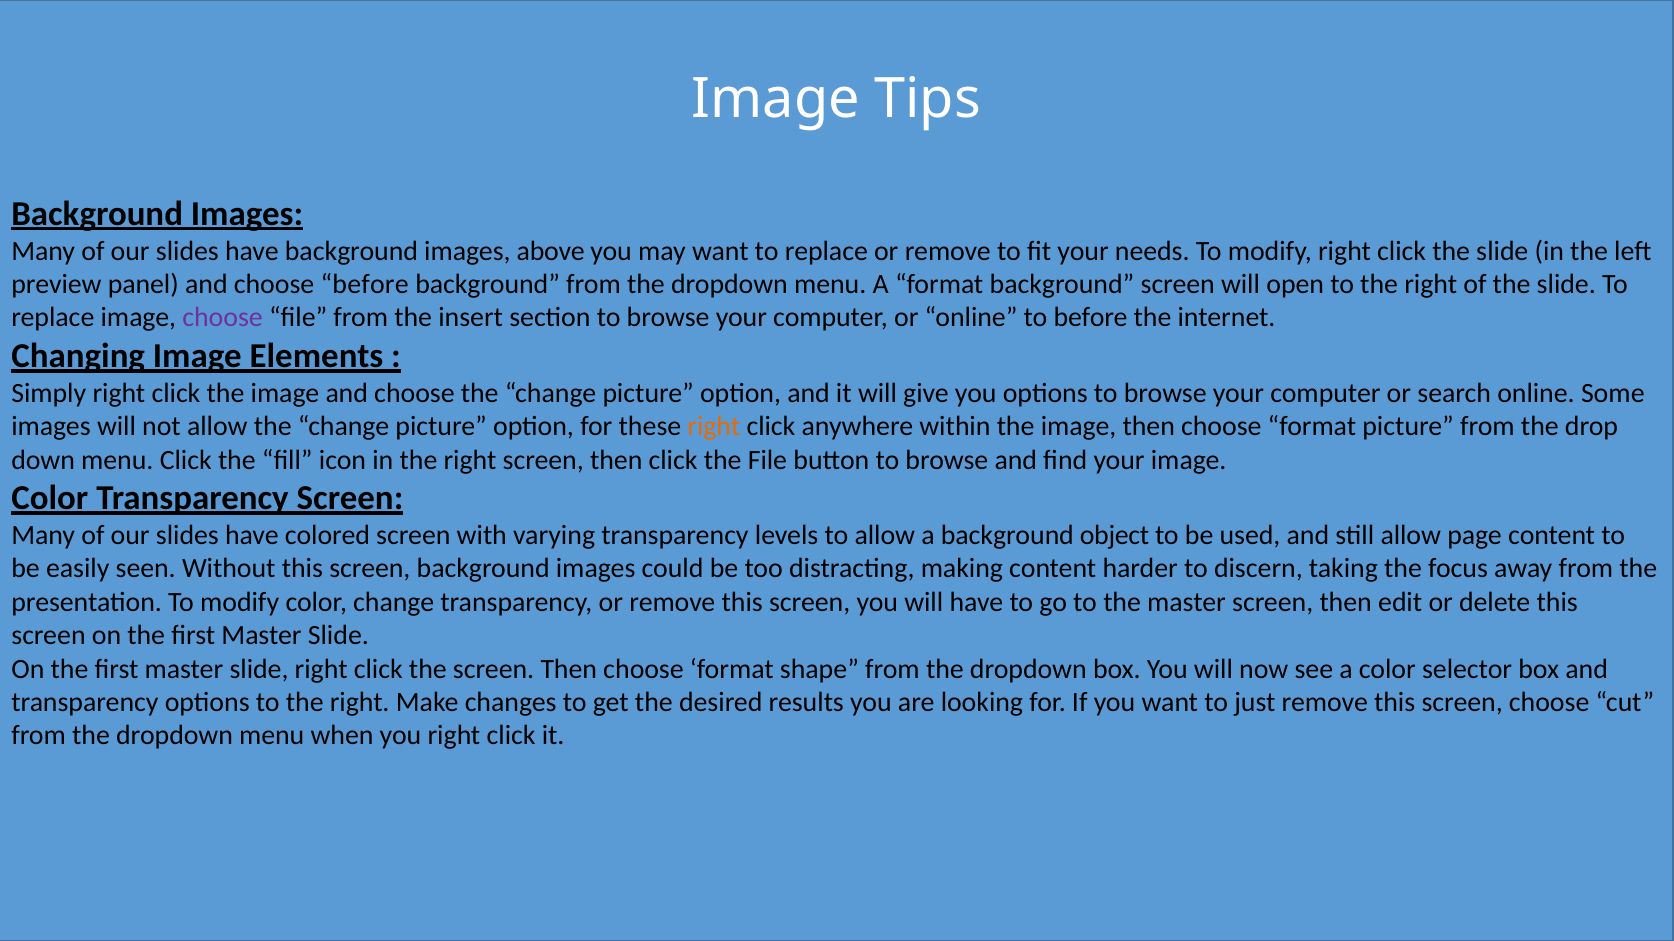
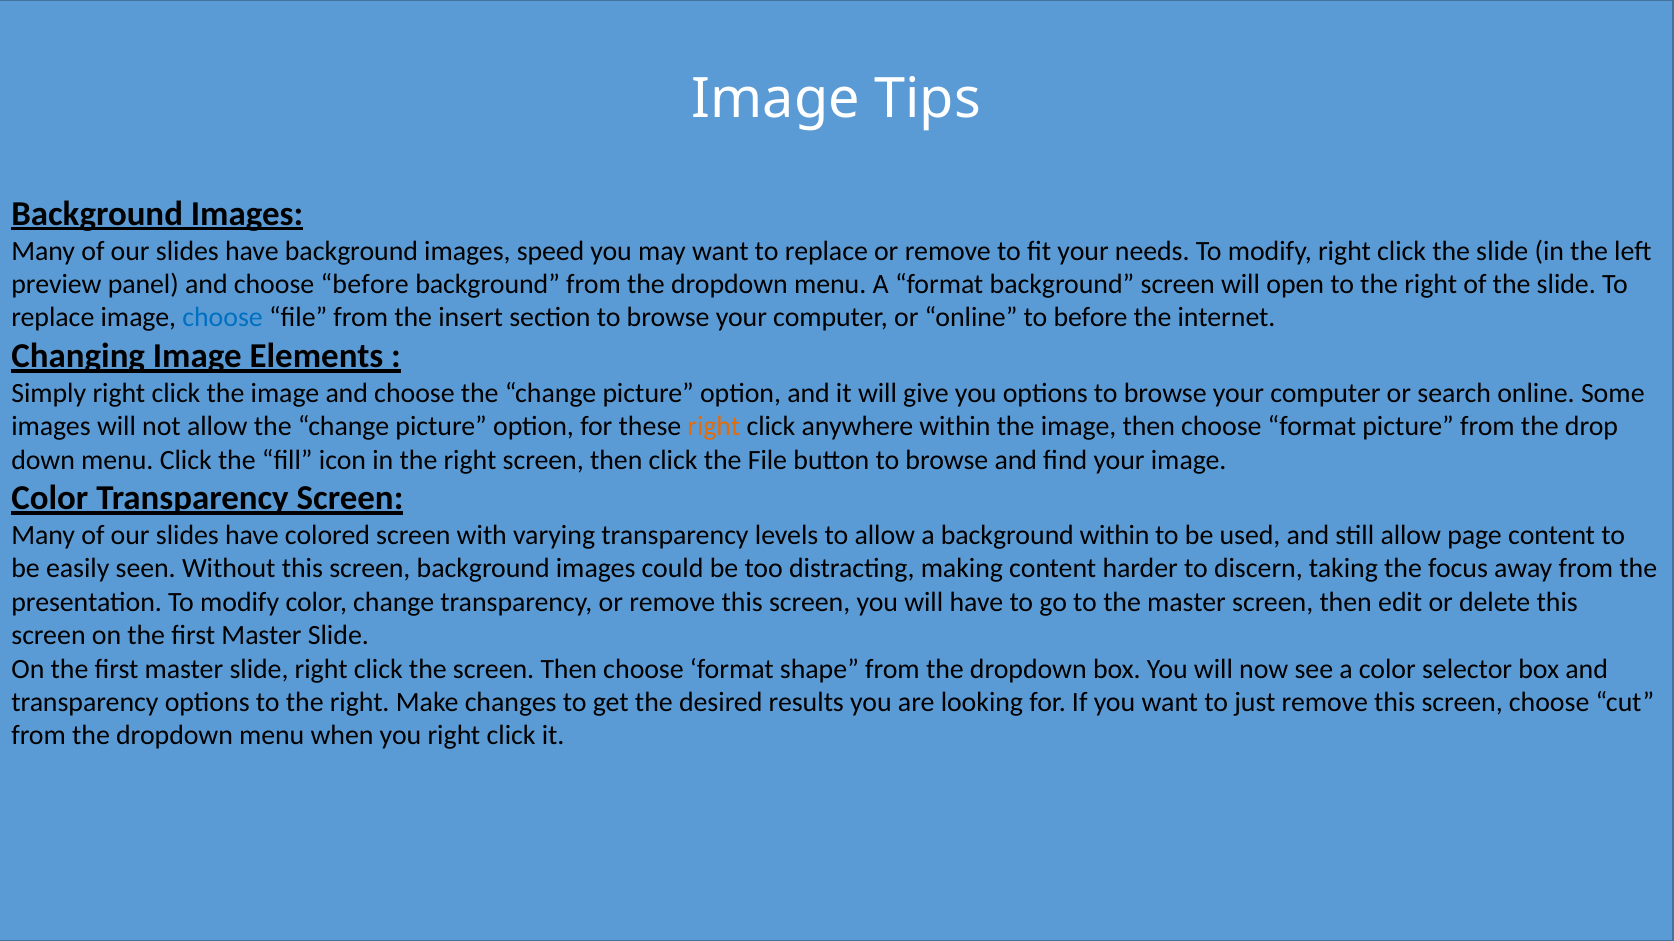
above: above -> speed
choose at (223, 318) colour: purple -> blue
background object: object -> within
